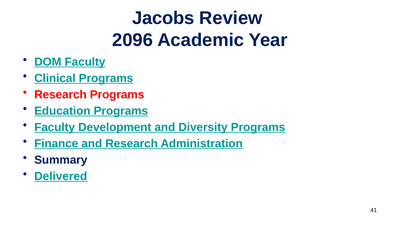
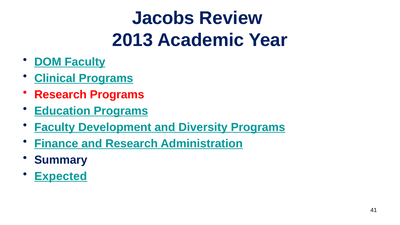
2096: 2096 -> 2013
Delivered: Delivered -> Expected
